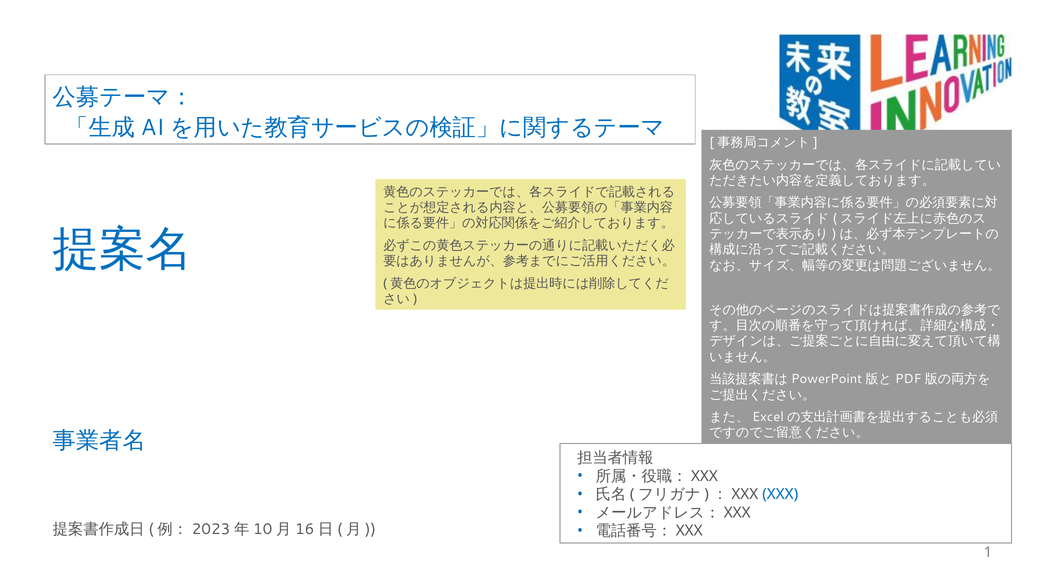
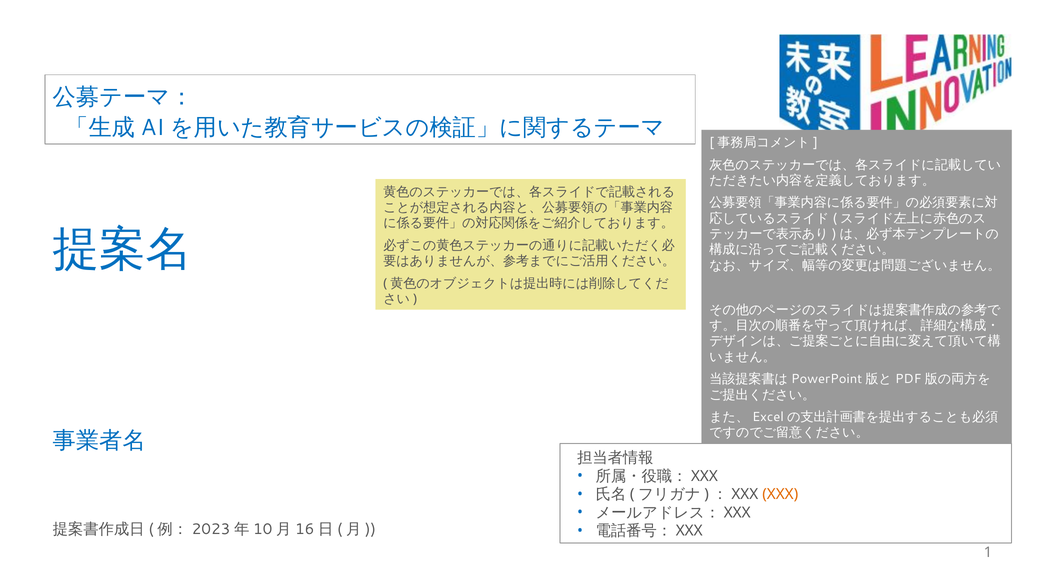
XXX colour: blue -> orange
